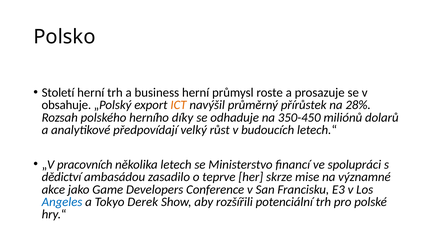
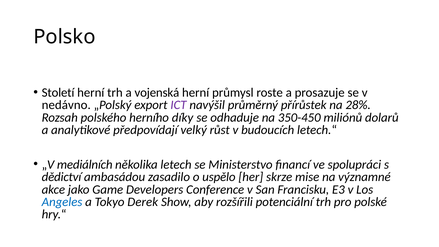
business: business -> vojenská
obsahuje: obsahuje -> nedávno
ICT colour: orange -> purple
pracovních: pracovních -> mediálních
teprve: teprve -> uspělo
